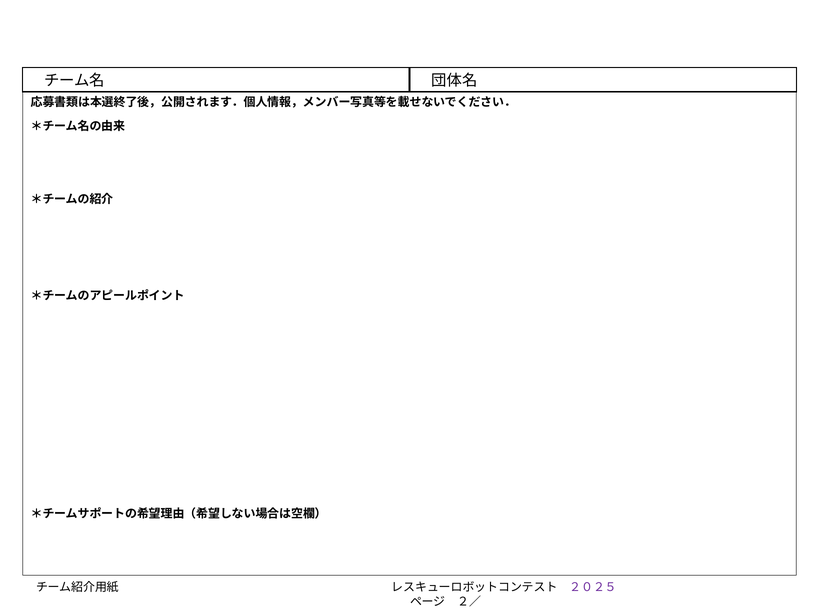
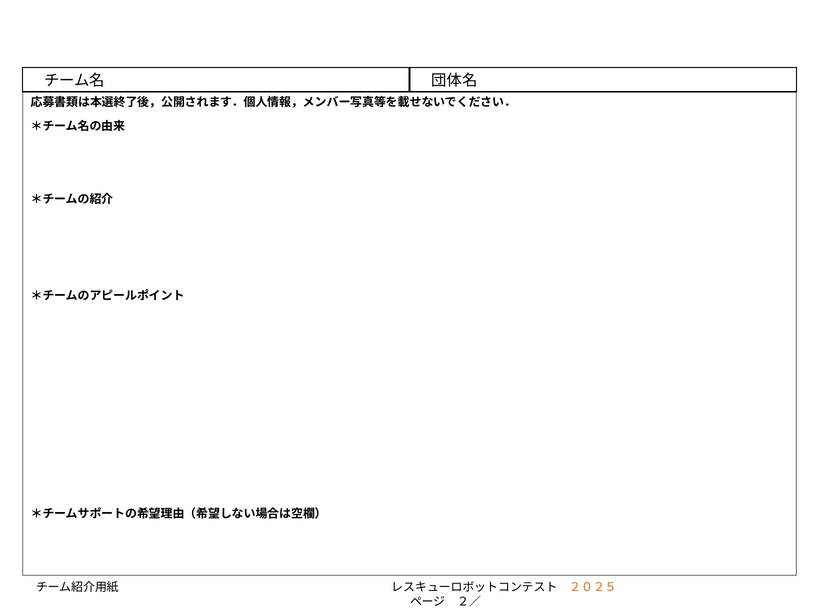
２０２５ colour: purple -> orange
